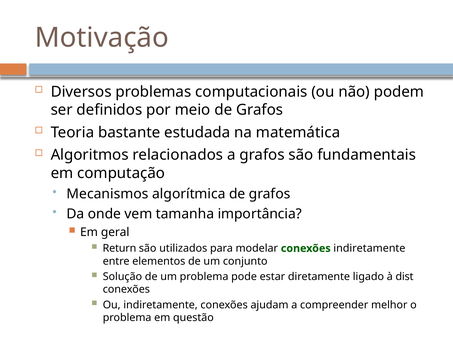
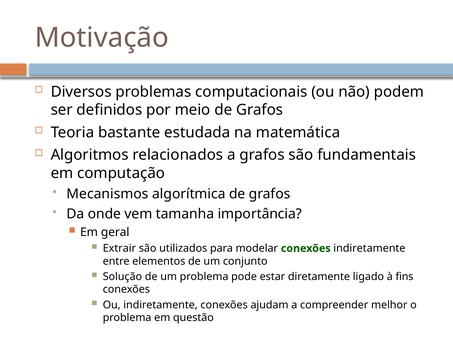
Return: Return -> Extrair
dist: dist -> fins
